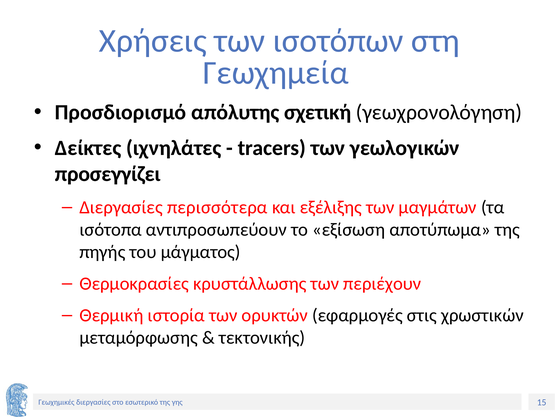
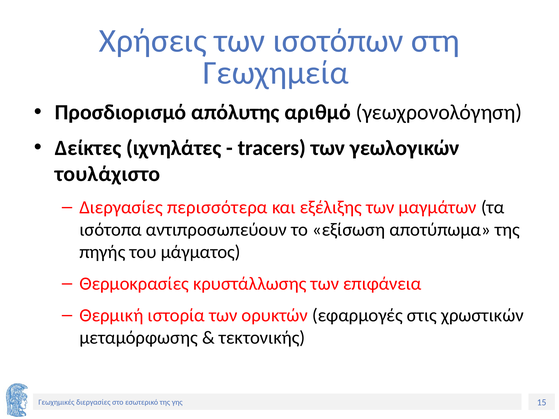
σχετική: σχετική -> αριθμό
προσεγγίζει: προσεγγίζει -> τουλάχιστο
περιέχουν: περιέχουν -> επιφάνεια
